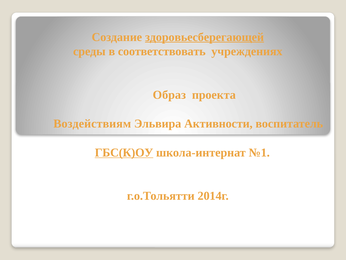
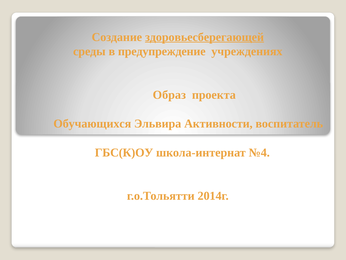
соответствовать: соответствовать -> предупреждение
Воздействиям: Воздействиям -> Обучающихся
ГБС(К)ОУ underline: present -> none
№1: №1 -> №4
